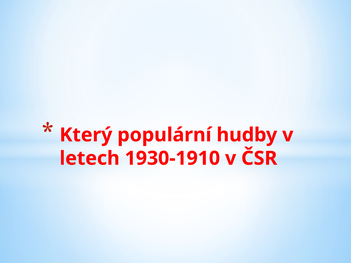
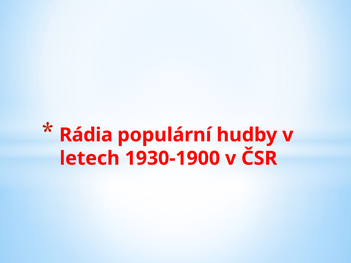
Který: Který -> Rádia
1930-1910: 1930-1910 -> 1930-1900
